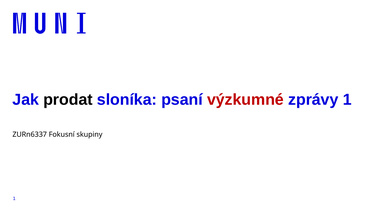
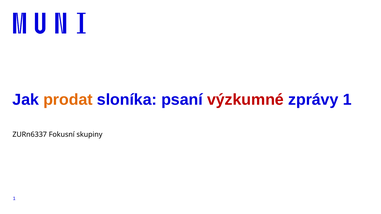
prodat colour: black -> orange
